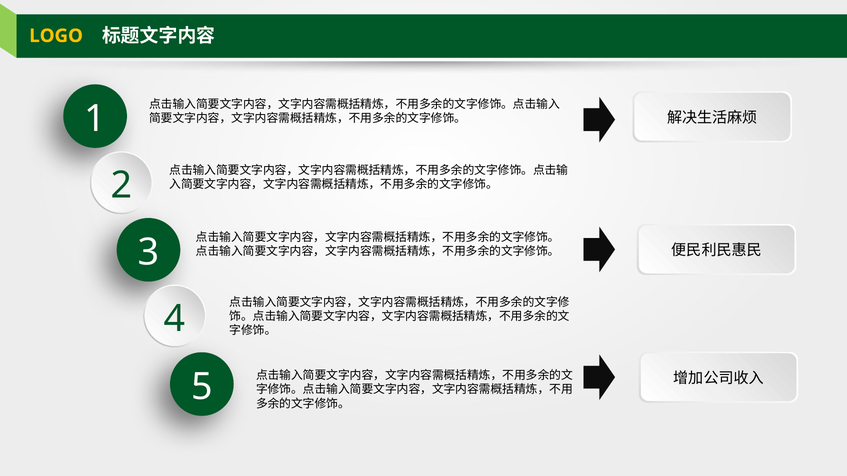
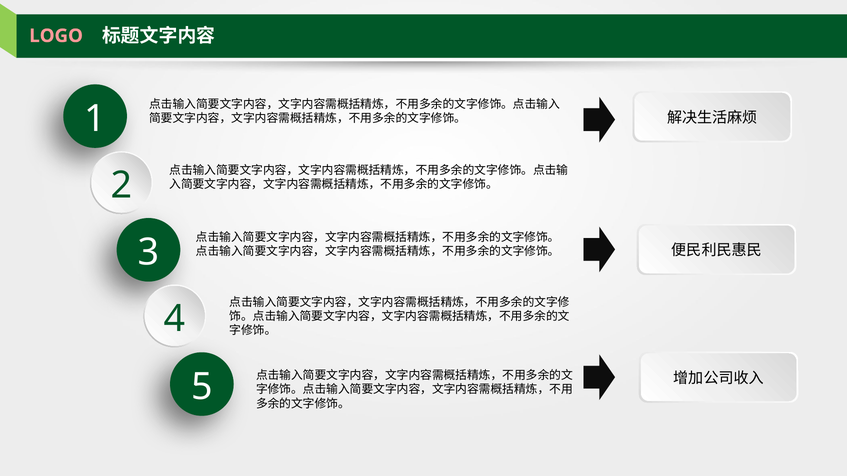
LOGO colour: yellow -> pink
